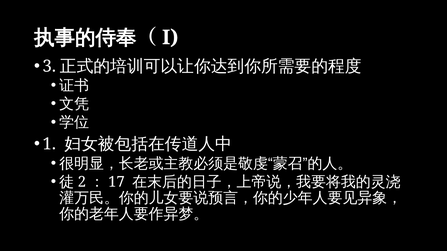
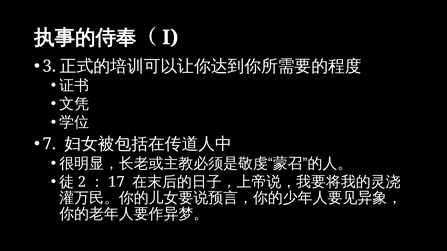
1: 1 -> 7
